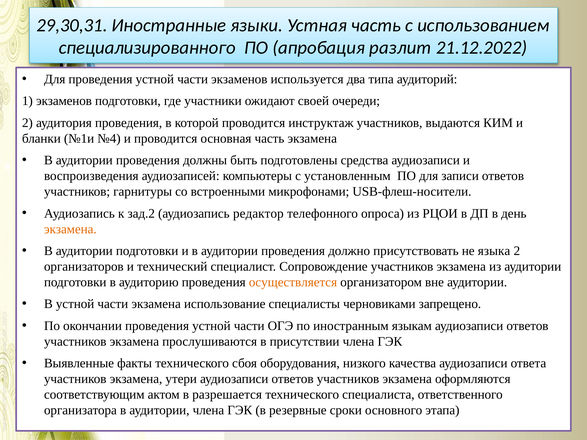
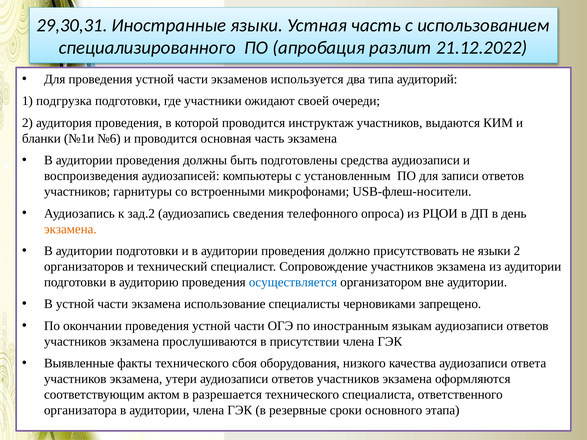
1 экзаменов: экзаменов -> подгрузка
№4: №4 -> №6
редактор: редактор -> сведения
не языка: языка -> языки
осуществляется colour: orange -> blue
